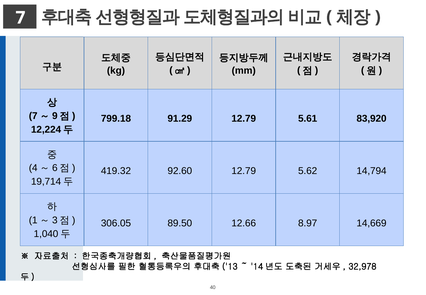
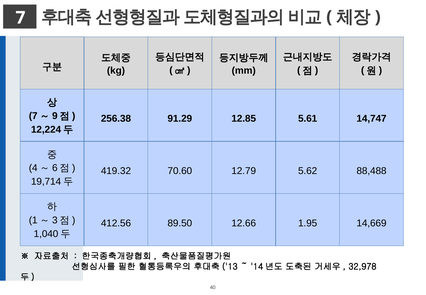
799.18: 799.18 -> 256.38
91.29 12.79: 12.79 -> 12.85
83,920: 83,920 -> 14,747
92.60: 92.60 -> 70.60
14,794: 14,794 -> 88,488
306.05: 306.05 -> 412.56
8.97: 8.97 -> 1.95
